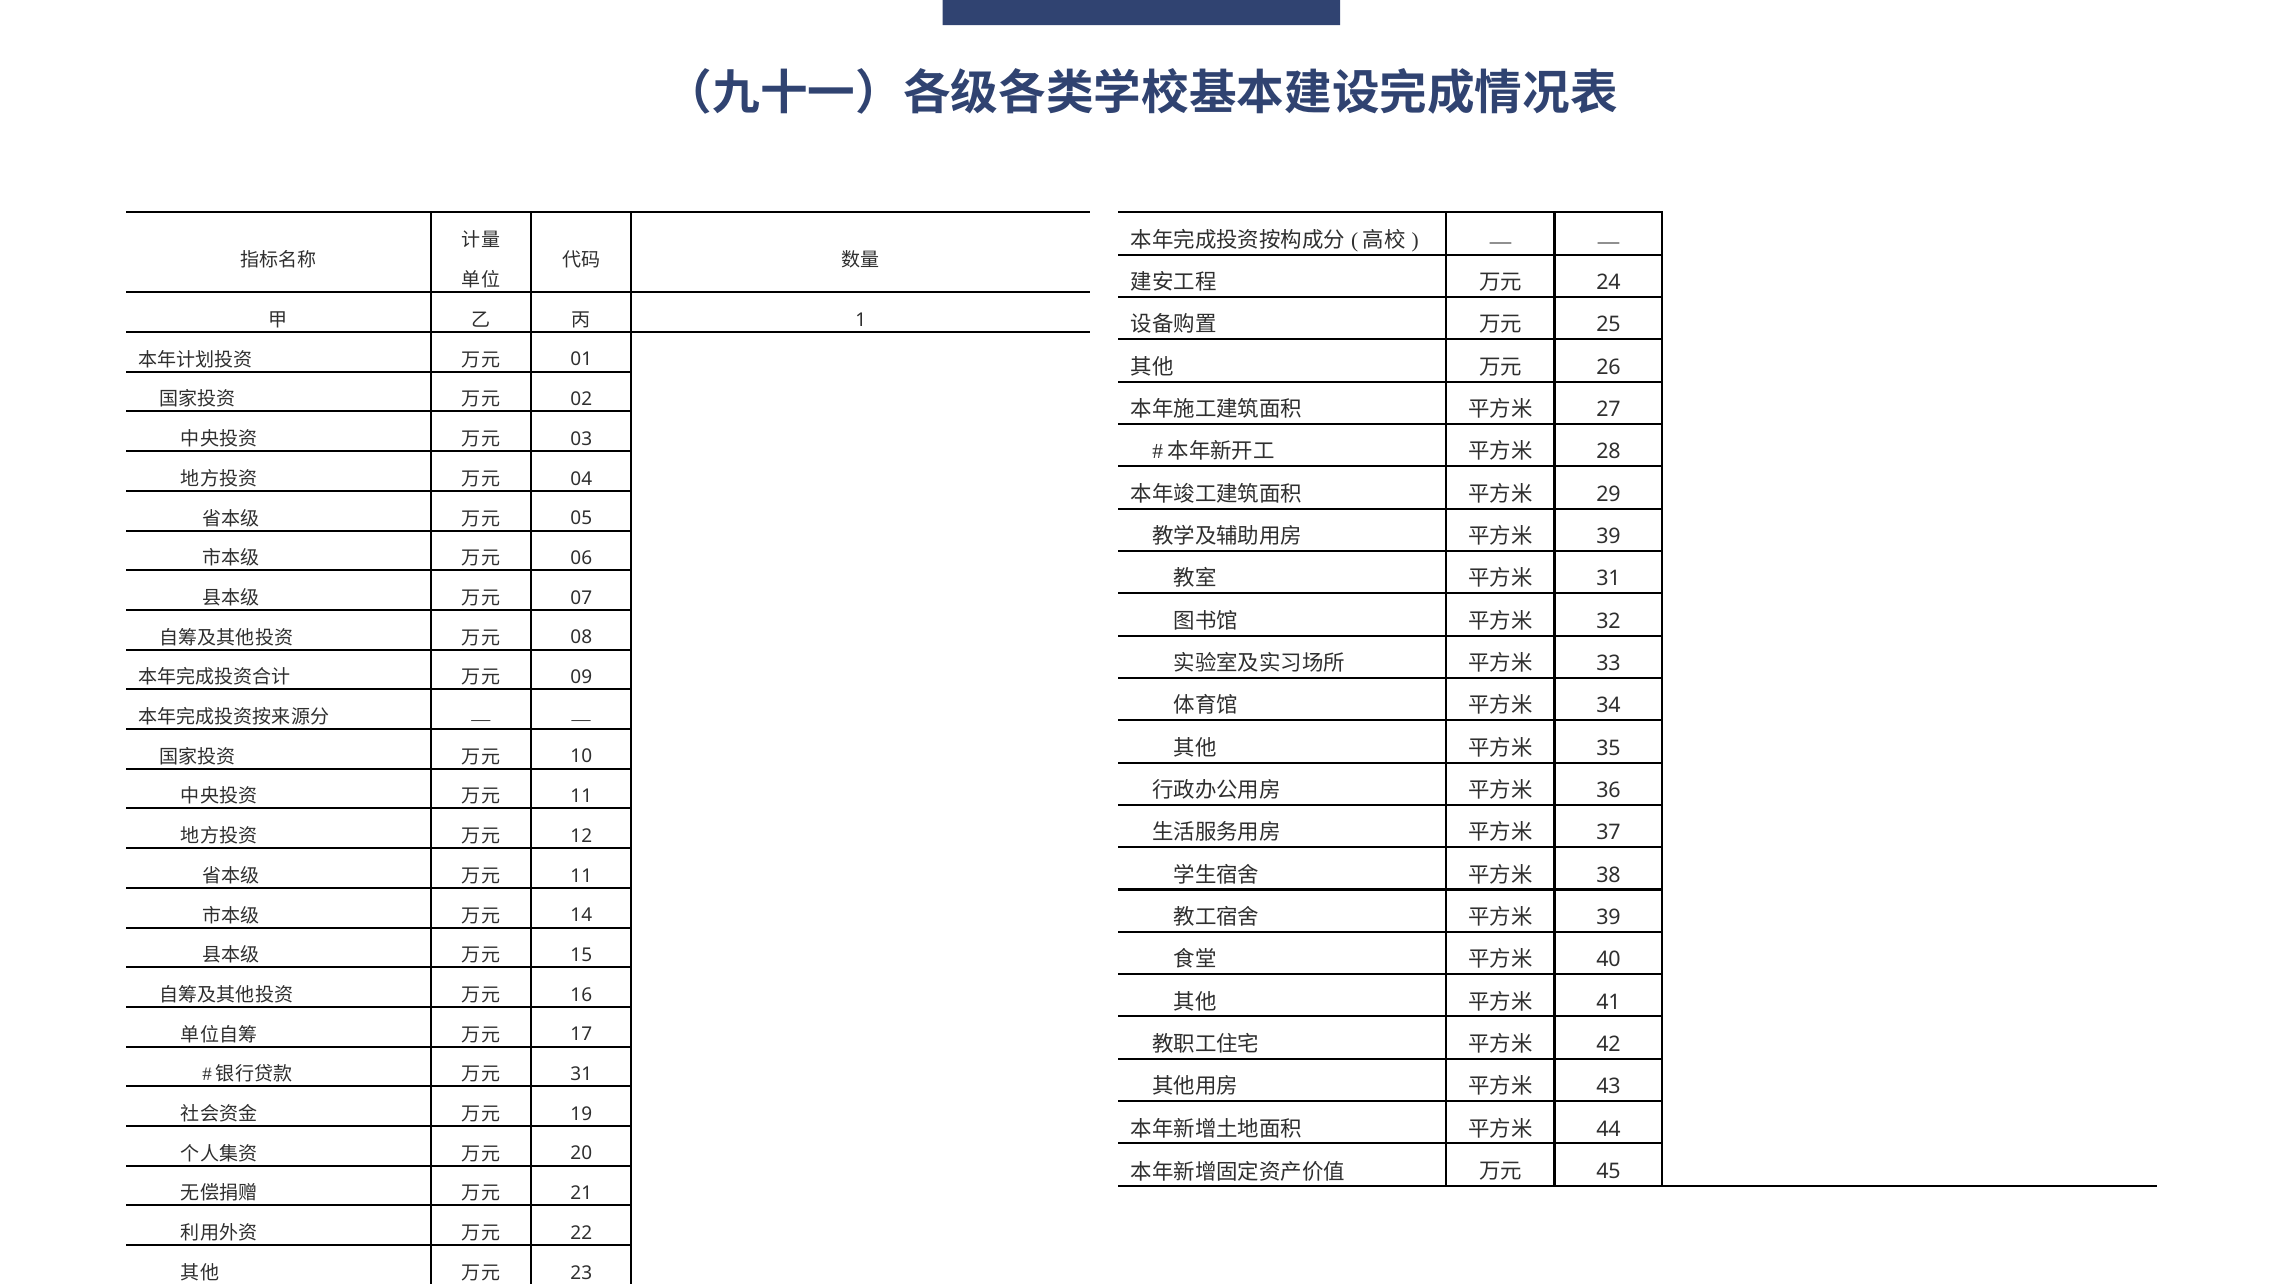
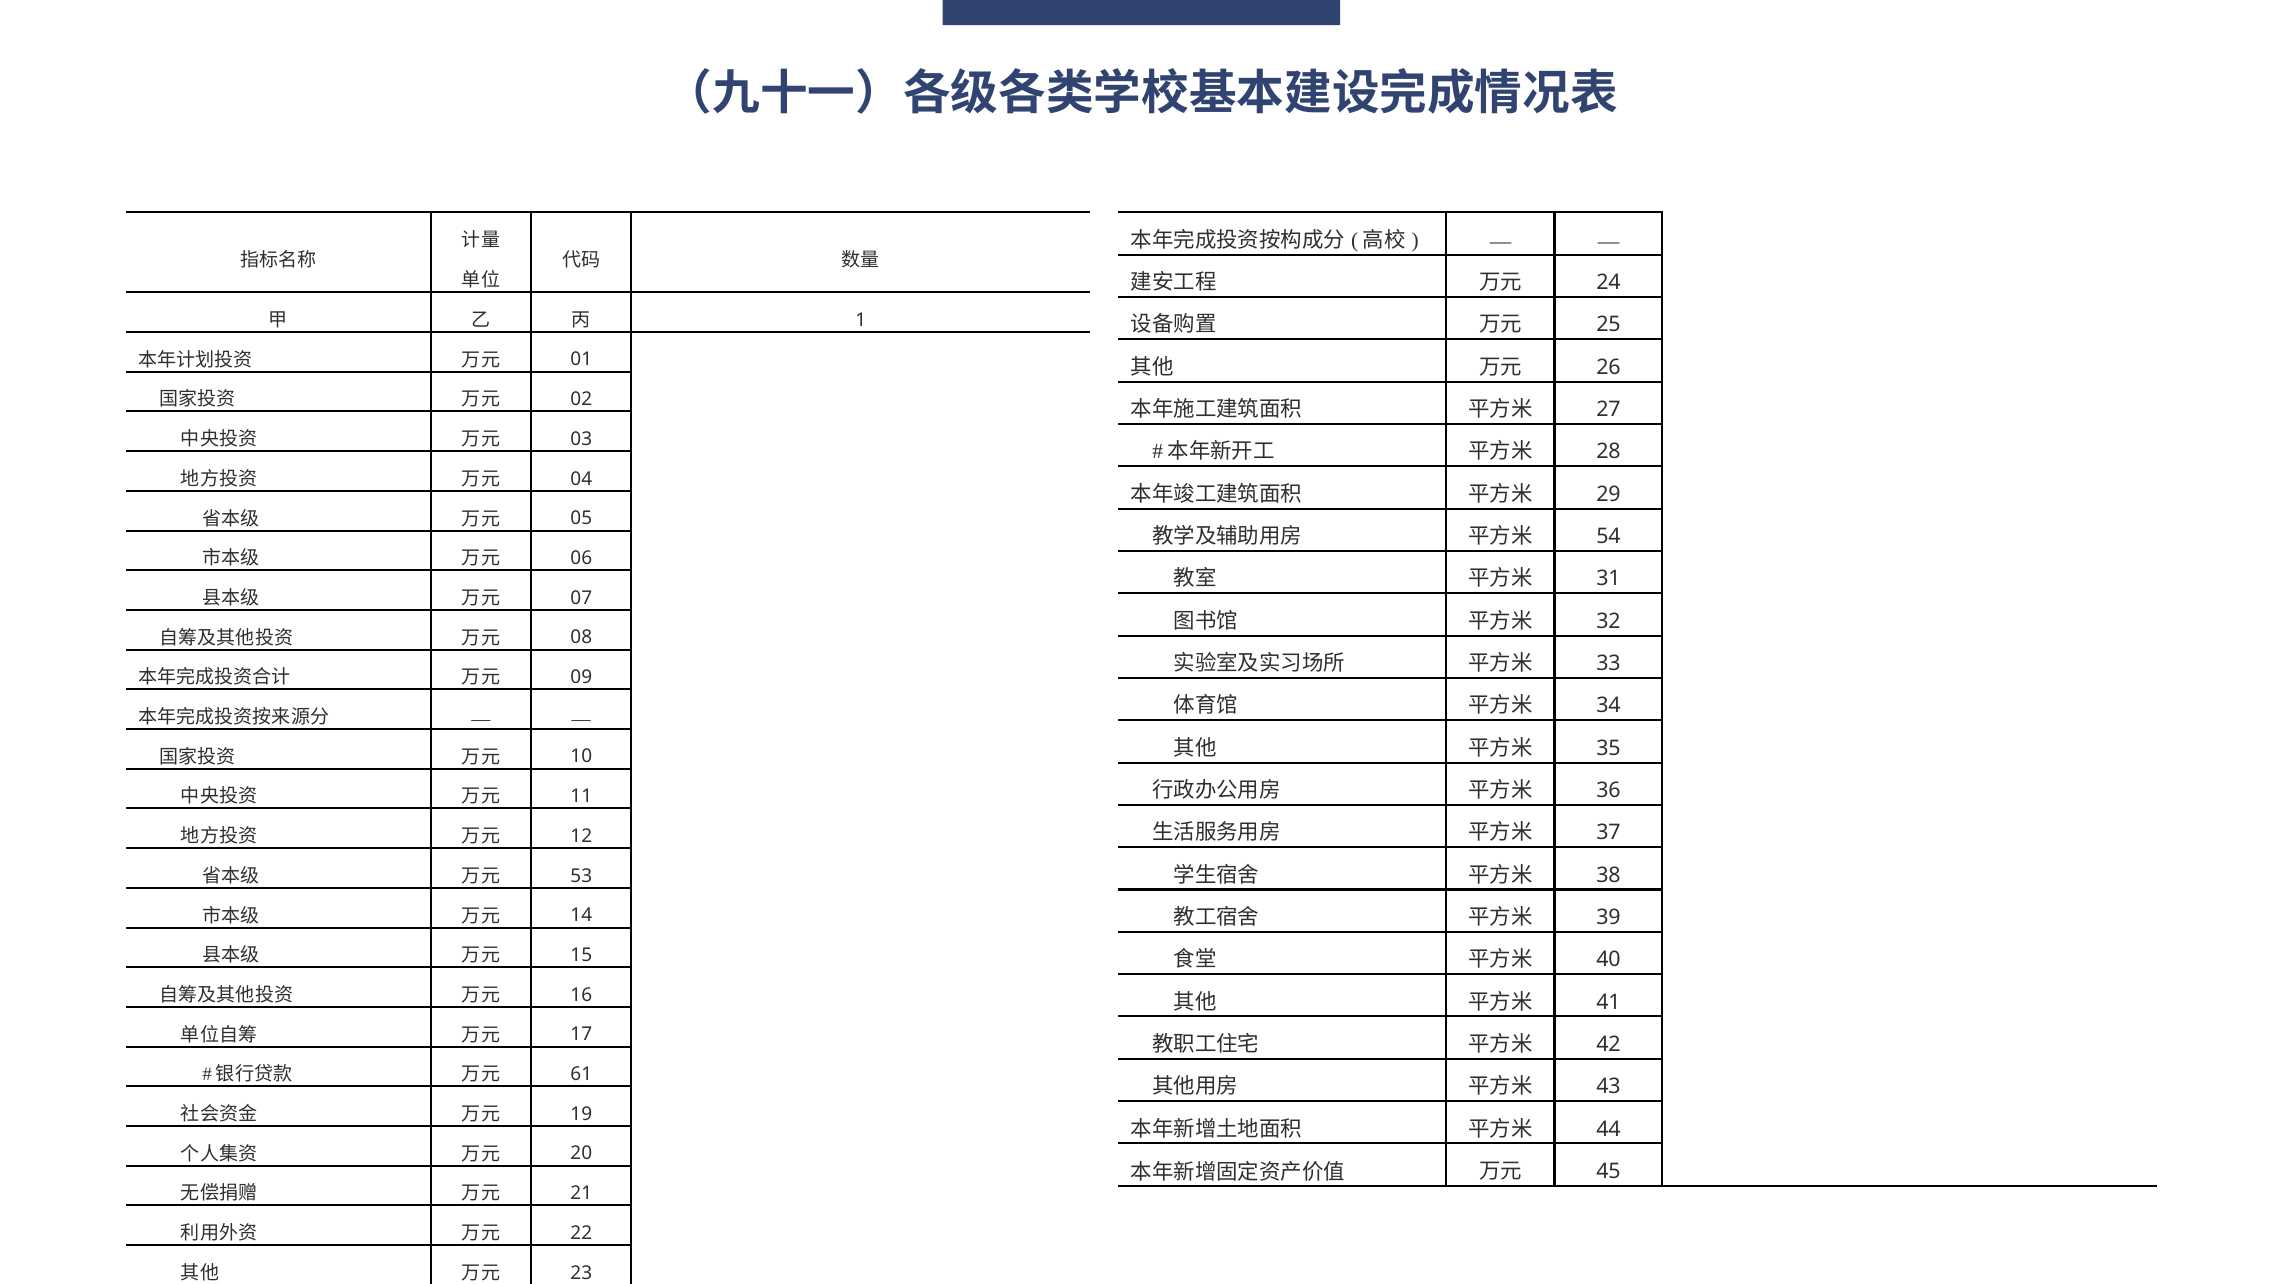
39 at (1609, 536): 39 -> 54
11 at (581, 876): 11 -> 53
31 at (581, 1074): 31 -> 61
